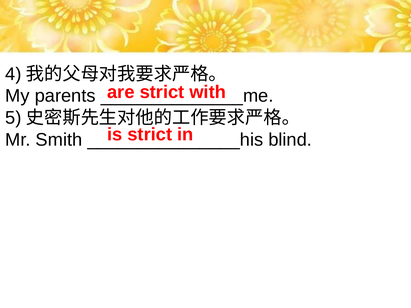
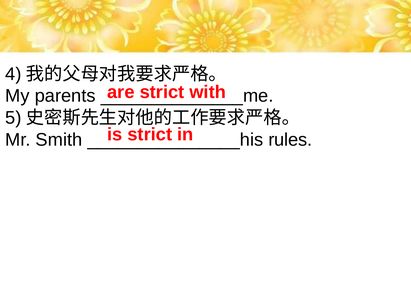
blind: blind -> rules
